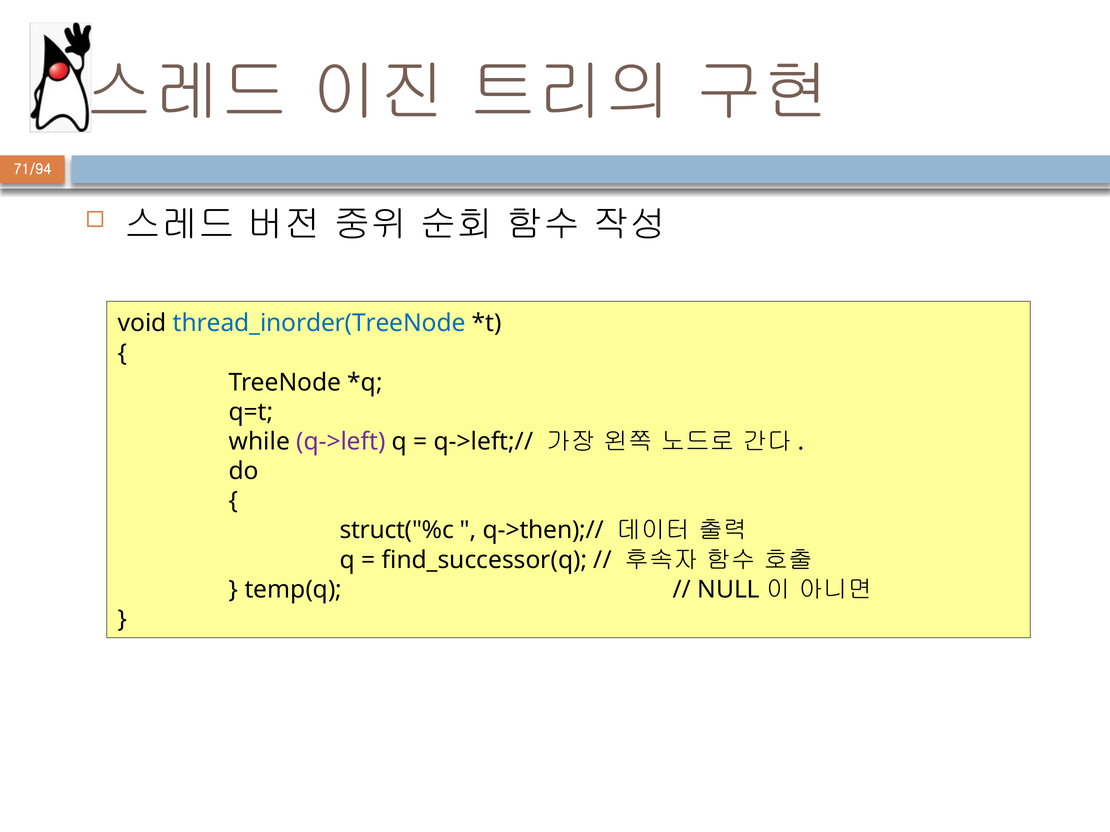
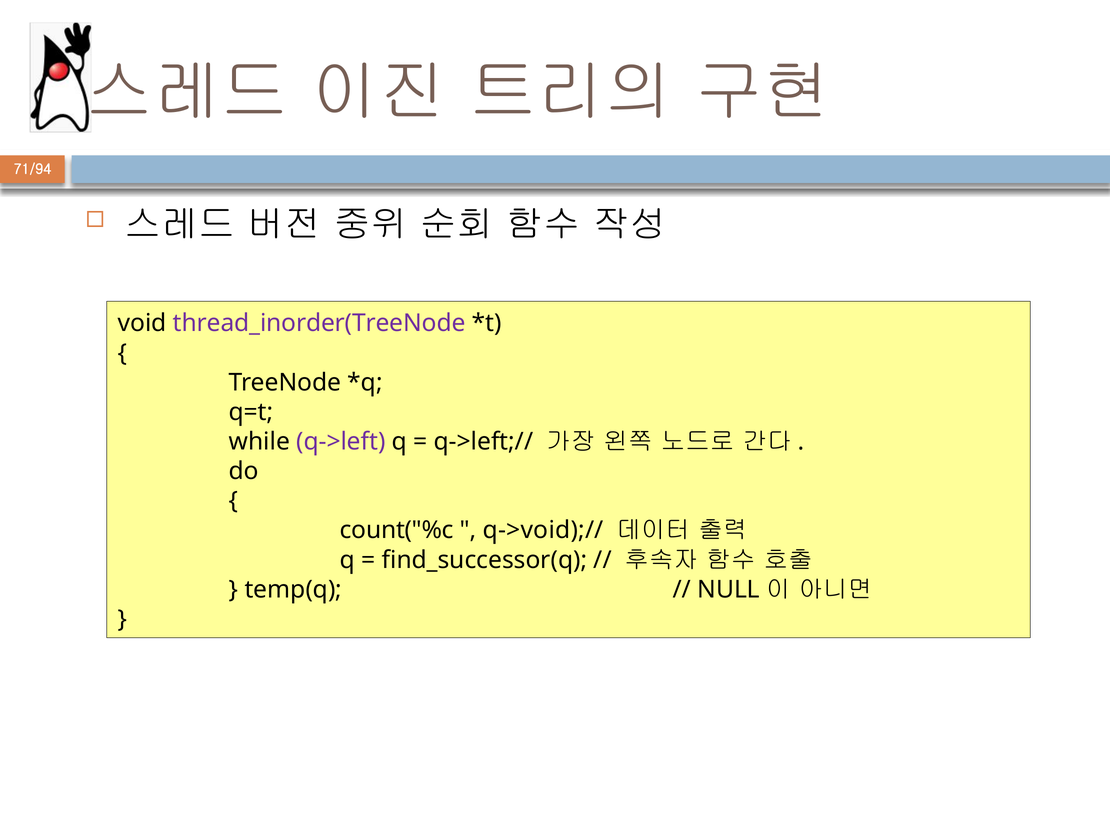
thread_inorder(TreeNode colour: blue -> purple
struct("%c: struct("%c -> count("%c
q->then);//: q->then);// -> q->void);//
